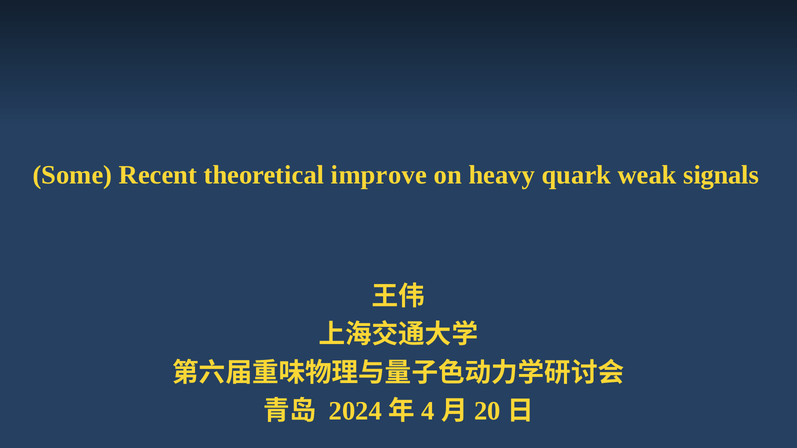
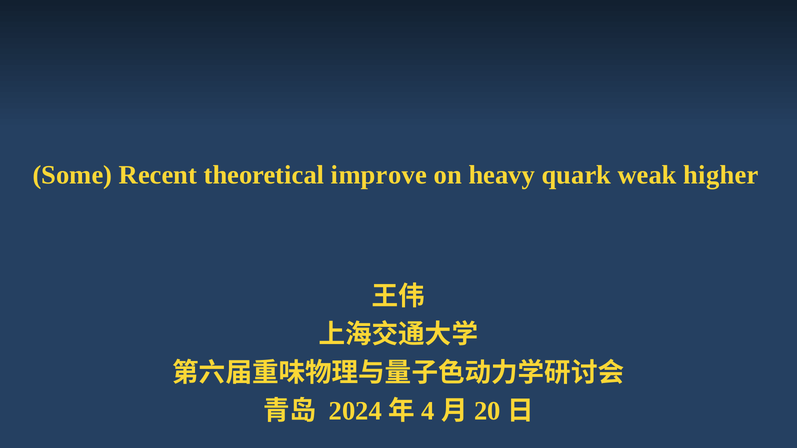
signals: signals -> higher
